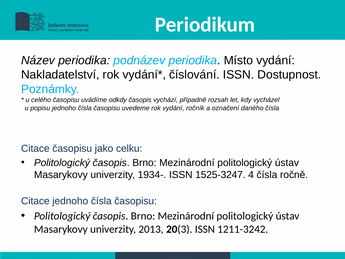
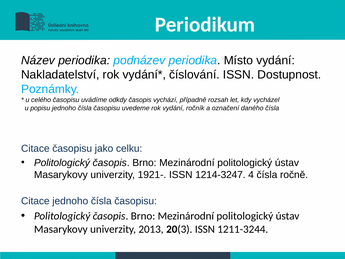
1934-: 1934- -> 1921-
1525-3247: 1525-3247 -> 1214-3247
1211-3242: 1211-3242 -> 1211-3244
